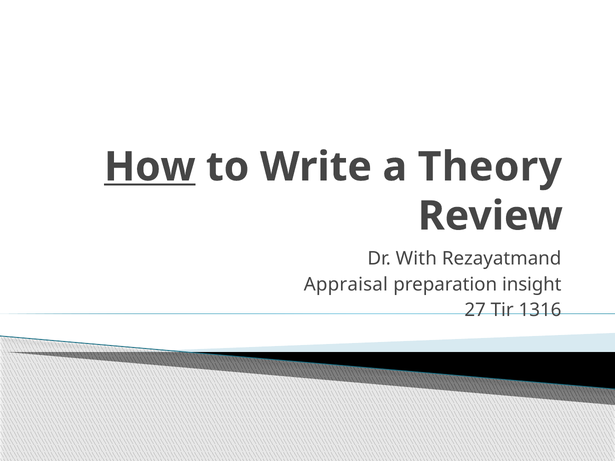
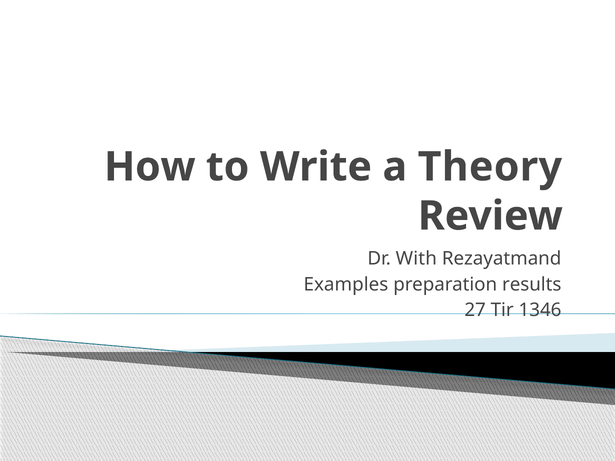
How underline: present -> none
Appraisal: Appraisal -> Examples
insight: insight -> results
1316: 1316 -> 1346
